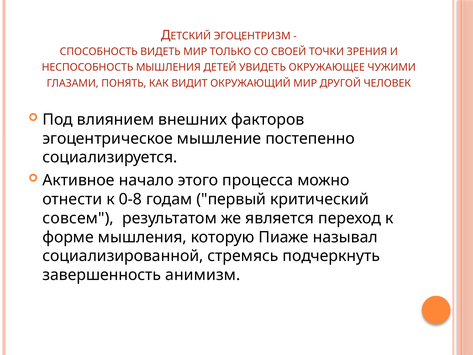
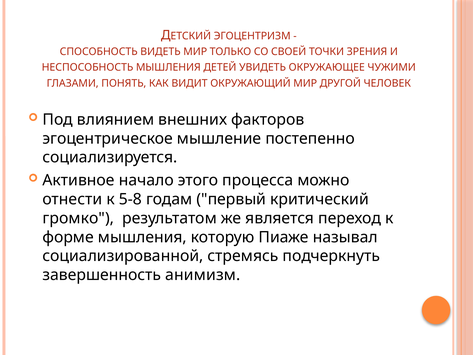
0-8: 0-8 -> 5-8
совсем: совсем -> громко
